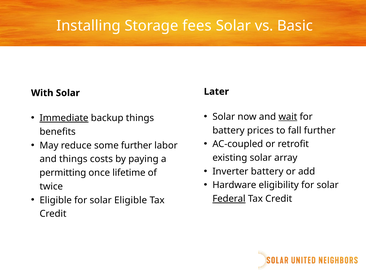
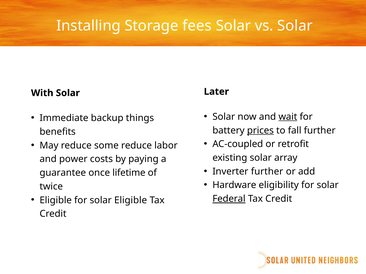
vs Basic: Basic -> Solar
Immediate underline: present -> none
prices underline: none -> present
some further: further -> reduce
and things: things -> power
Inverter battery: battery -> further
permitting: permitting -> guarantee
